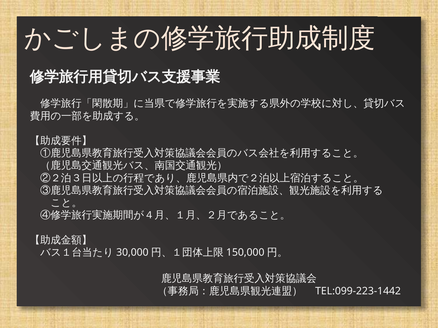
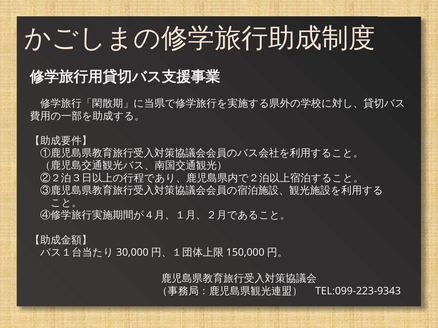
TEL:099-223-1442: TEL:099-223-1442 -> TEL:099-223-9343
